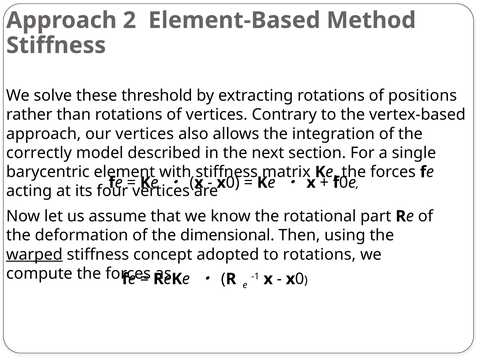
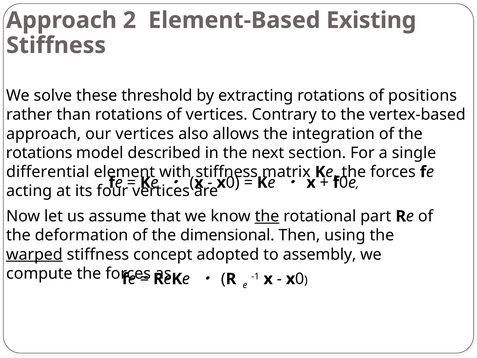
Method: Method -> Existing
correctly at (39, 153): correctly -> rotations
barycentric: barycentric -> differential
the at (267, 216) underline: none -> present
to rotations: rotations -> assembly
